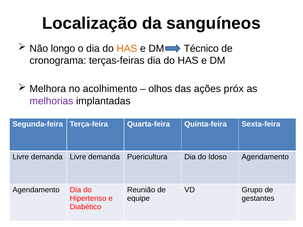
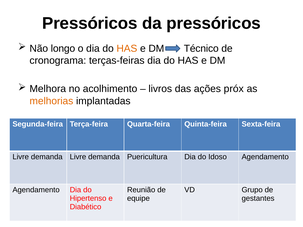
Localização at (90, 23): Localização -> Pressóricos
da sanguíneos: sanguíneos -> pressóricos
olhos: olhos -> livros
melhorias colour: purple -> orange
